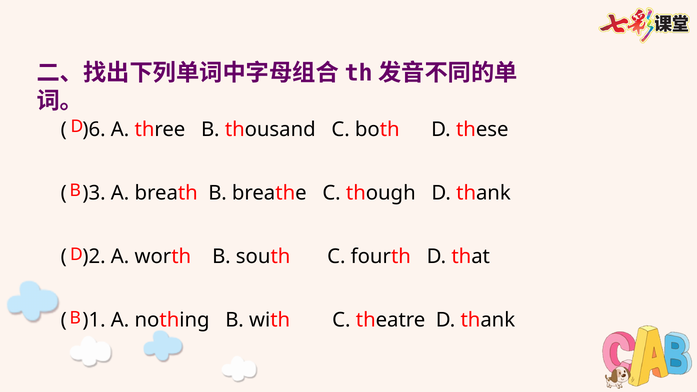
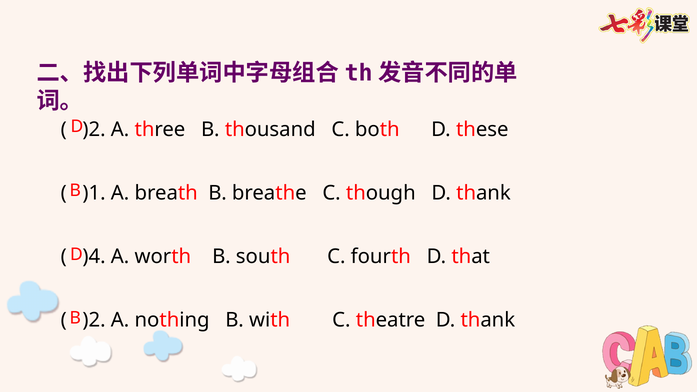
)6 at (94, 130): )6 -> )2
)3: )3 -> )1
)2: )2 -> )4
)1 at (94, 320): )1 -> )2
